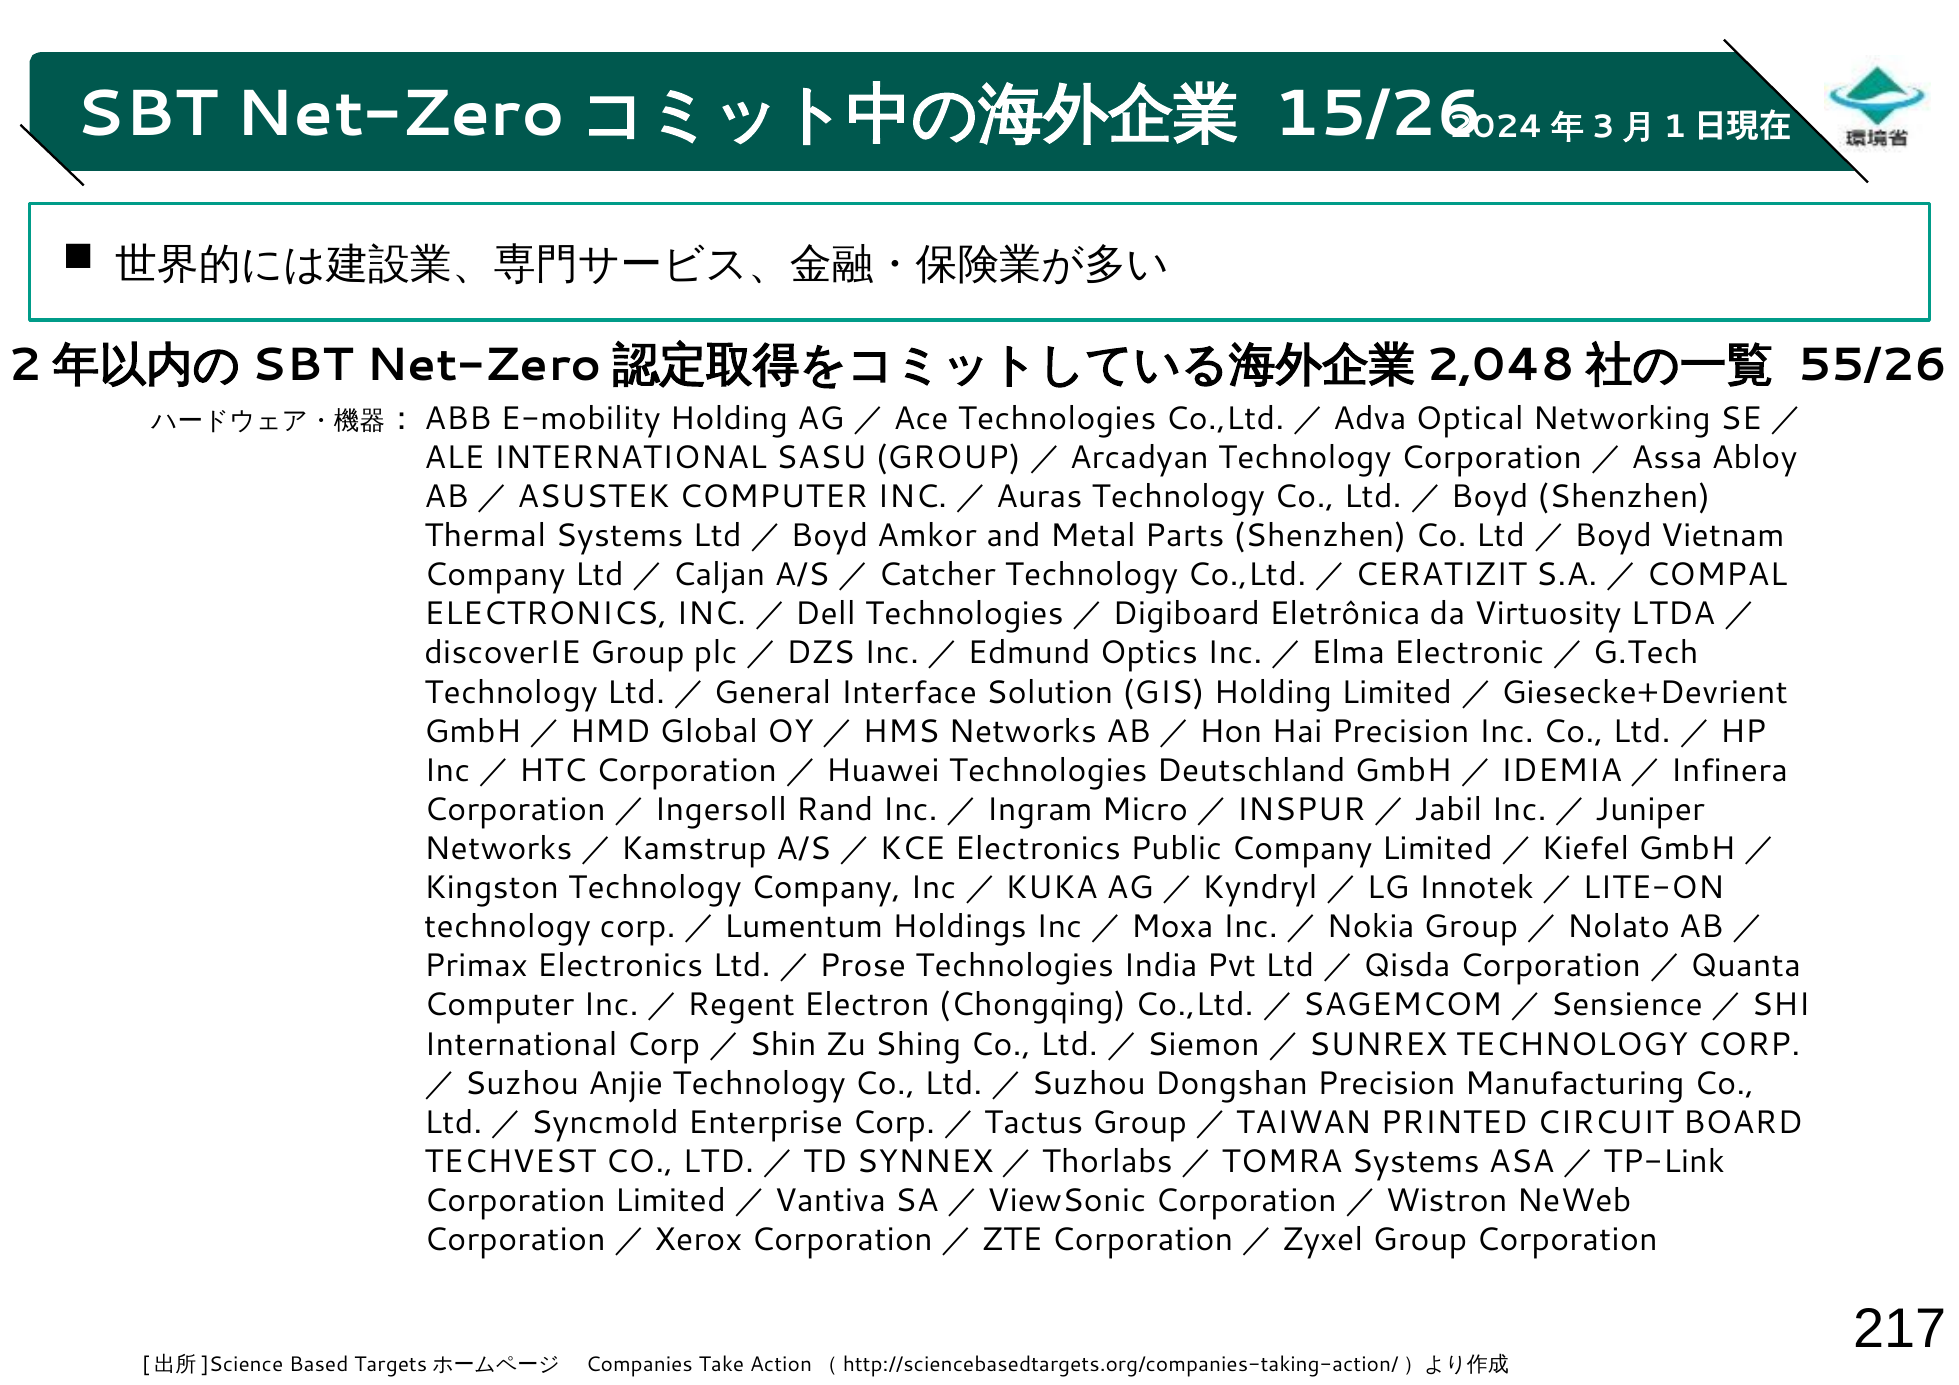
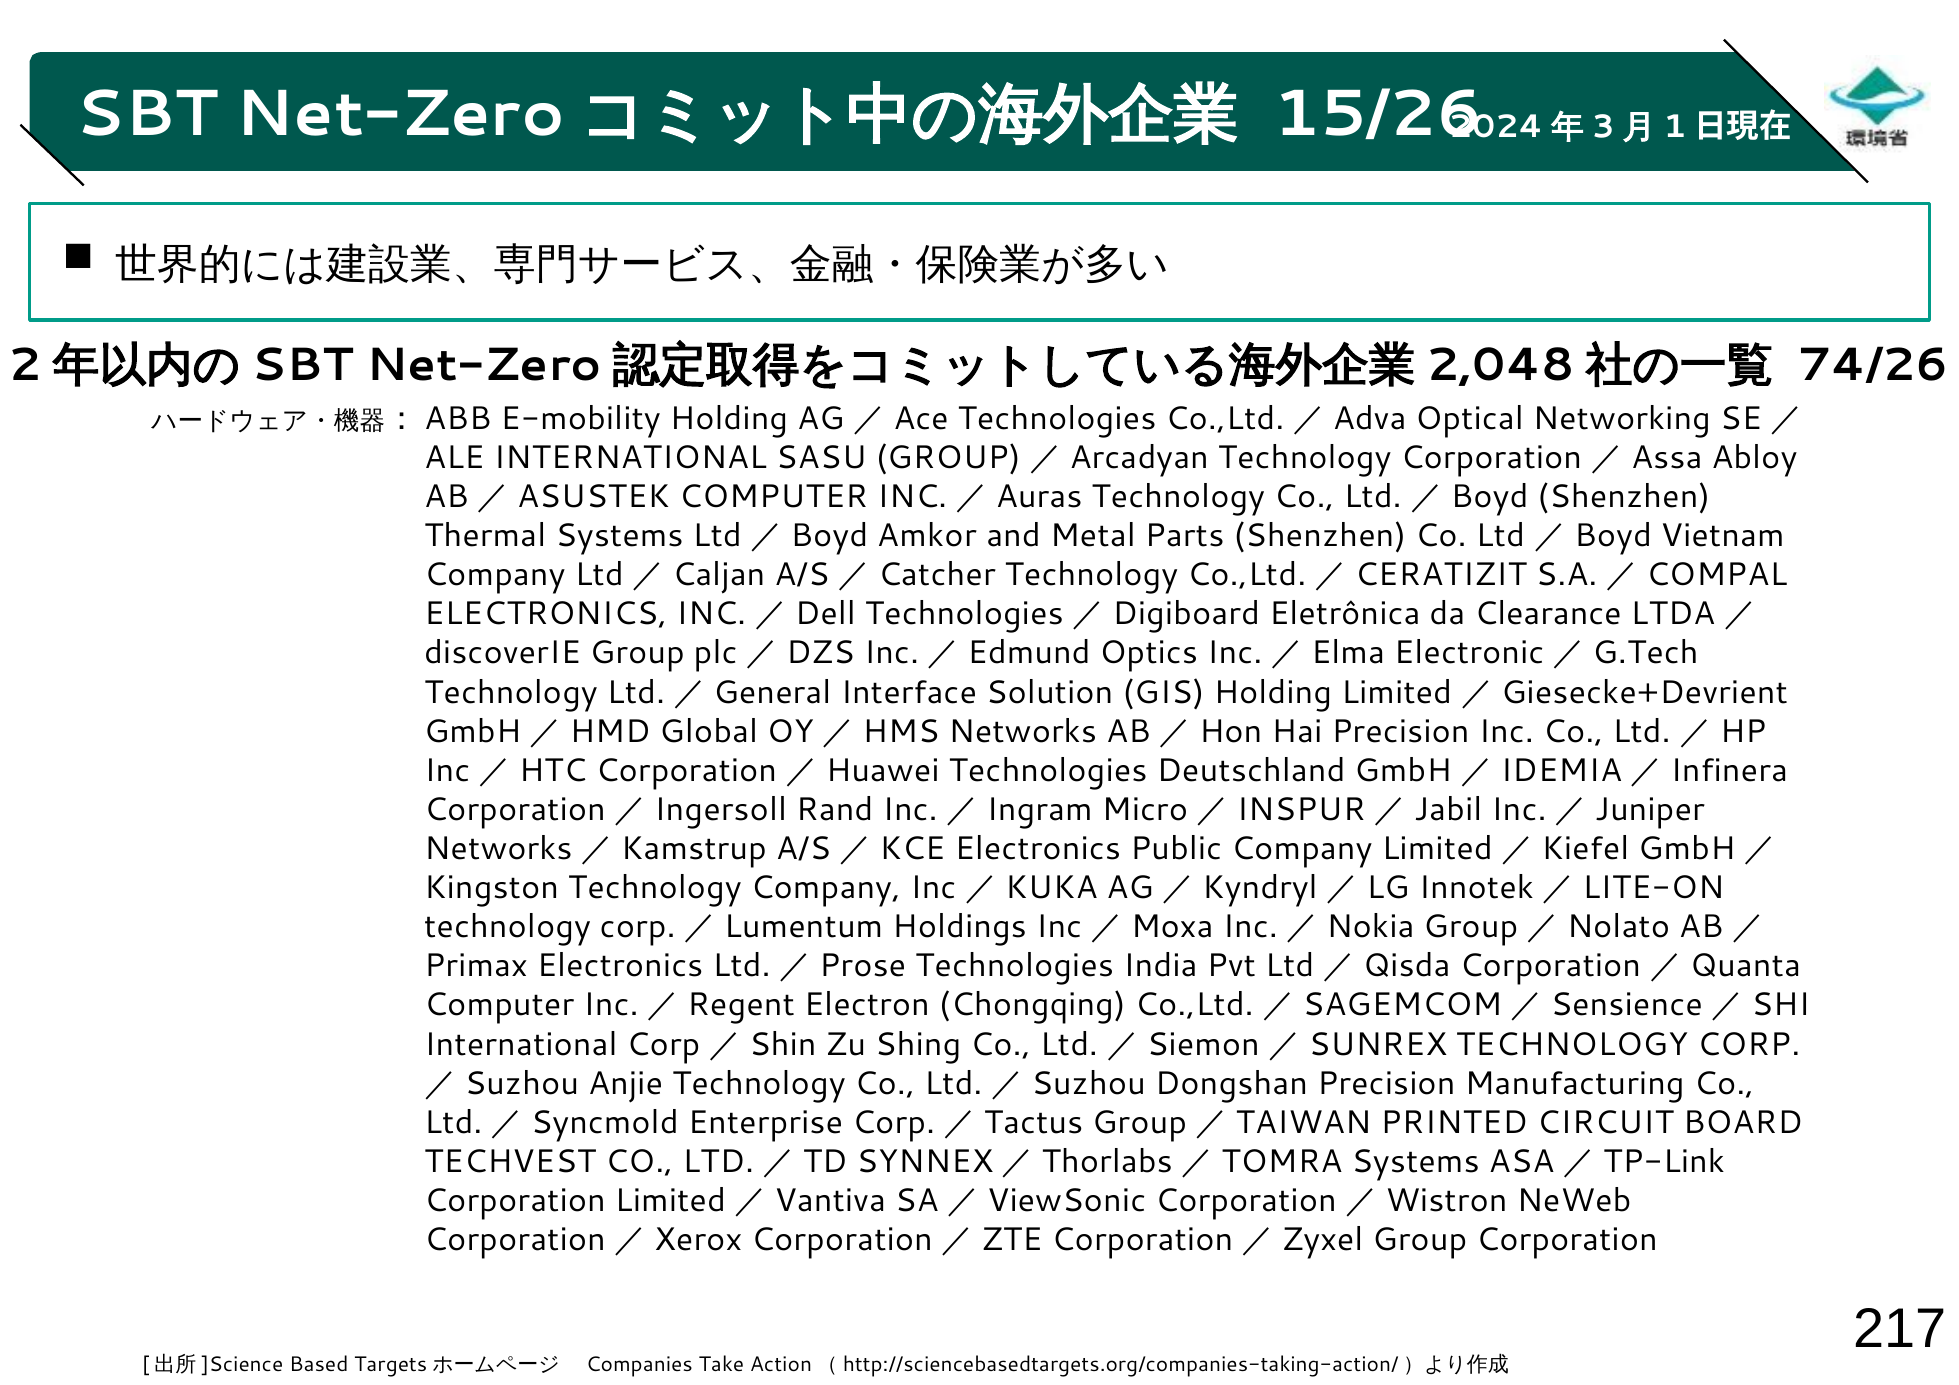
55/26: 55/26 -> 74/26
Virtuosity: Virtuosity -> Clearance
